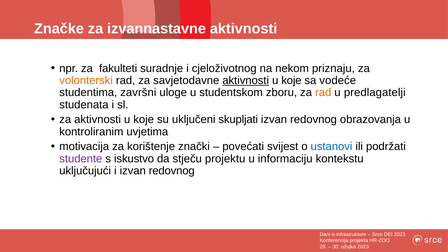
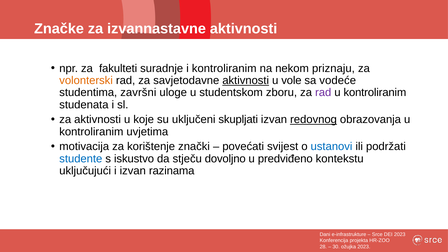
i cjeloživotnog: cjeloživotnog -> kontroliranim
koje at (291, 80): koje -> vole
rad at (323, 93) colour: orange -> purple
predlagatelji at (375, 93): predlagatelji -> kontroliranim
redovnog at (314, 120) underline: none -> present
studente colour: purple -> blue
projektu: projektu -> dovoljno
informaciju: informaciju -> predviđeno
i izvan redovnog: redovnog -> razinama
